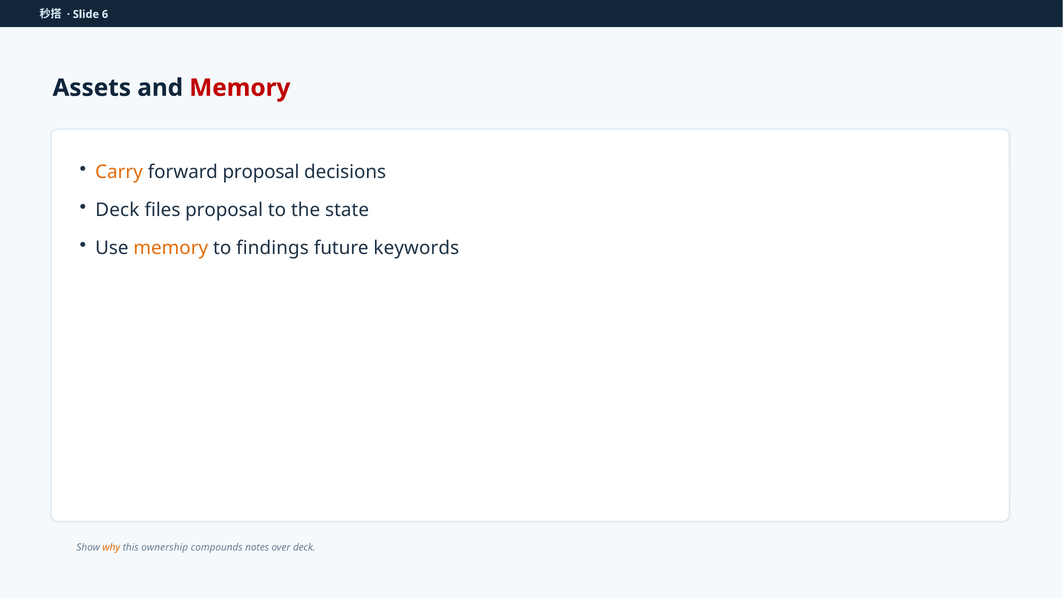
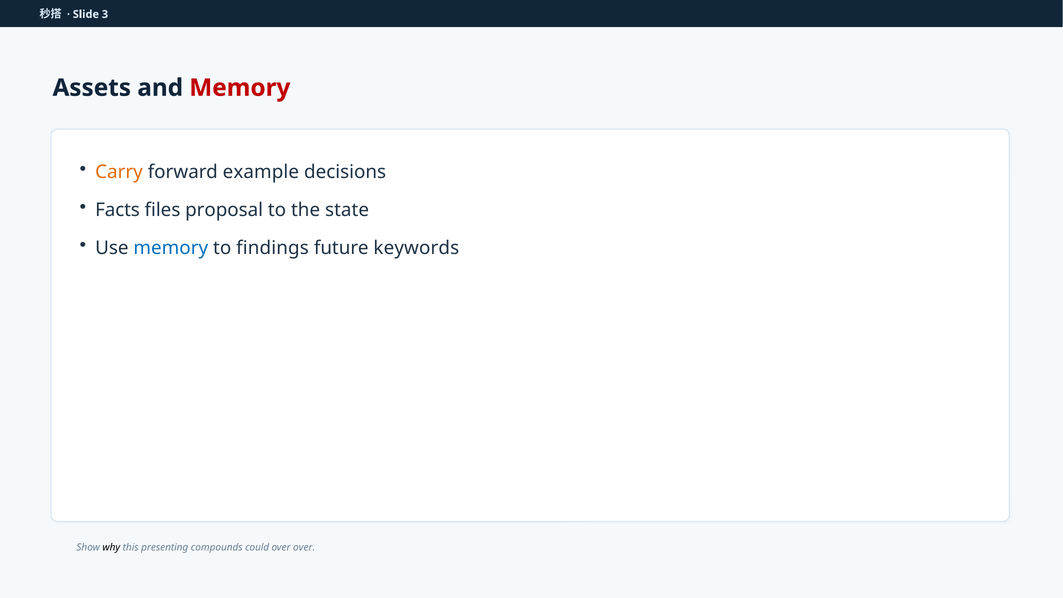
6: 6 -> 3
forward proposal: proposal -> example
Deck at (117, 210): Deck -> Facts
memory at (171, 248) colour: orange -> blue
why colour: orange -> black
ownership: ownership -> presenting
notes: notes -> could
over deck: deck -> over
